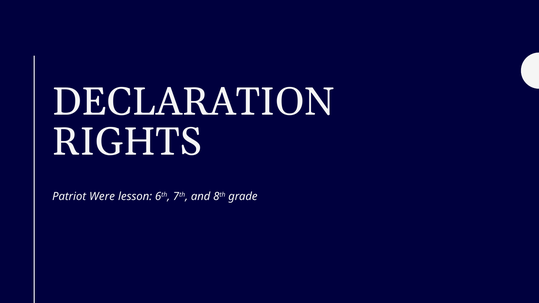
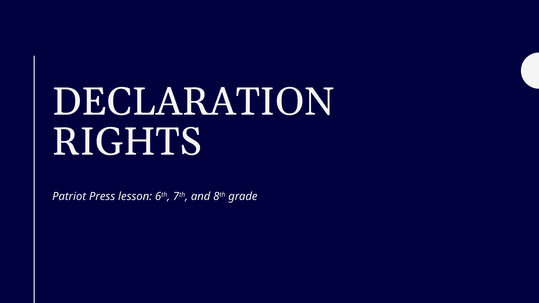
Were: Were -> Press
